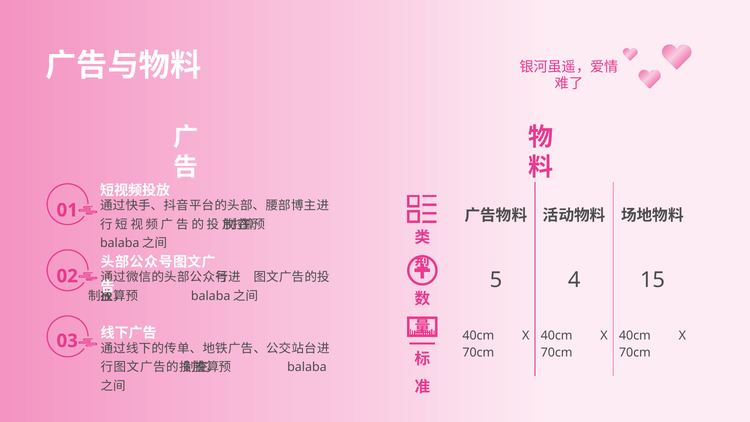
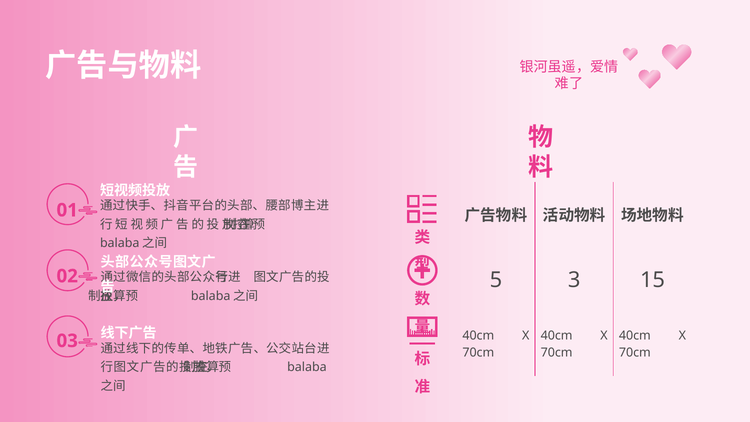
4: 4 -> 3
